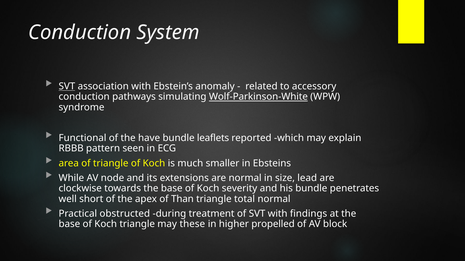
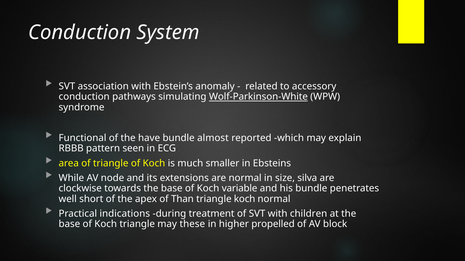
SVT at (67, 87) underline: present -> none
leaflets: leaflets -> almost
lead: lead -> silva
severity: severity -> variable
triangle total: total -> koch
obstructed: obstructed -> indications
findings: findings -> children
